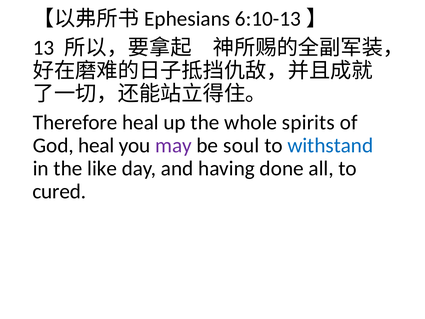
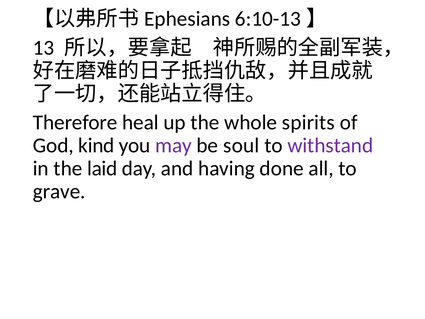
God heal: heal -> kind
withstand colour: blue -> purple
like: like -> laid
cured: cured -> grave
